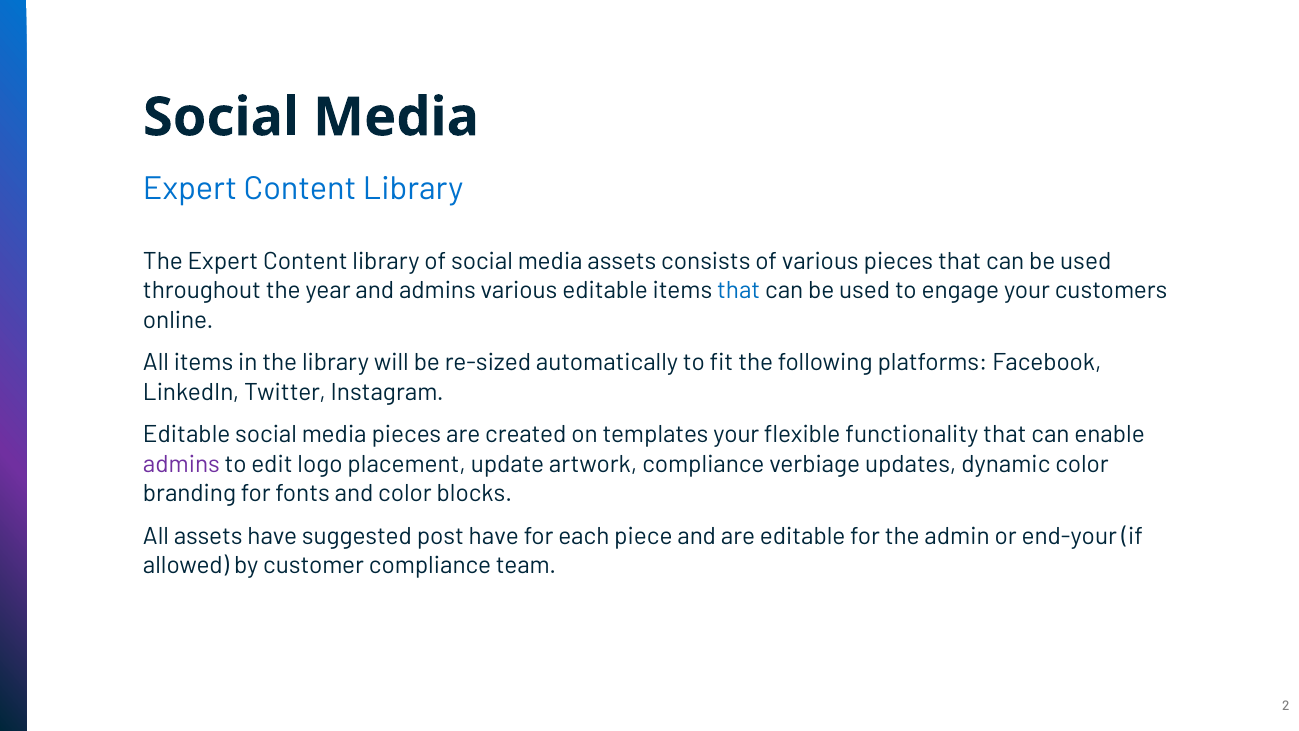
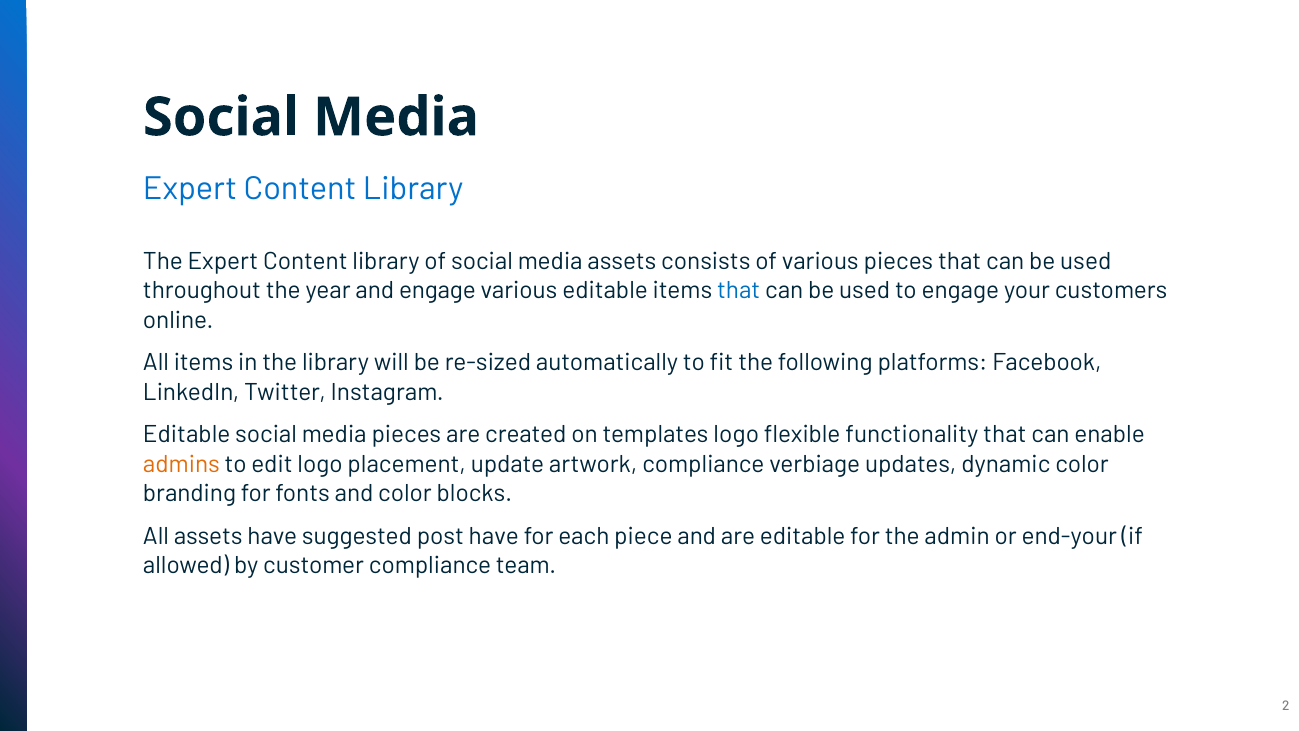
and admins: admins -> engage
templates your: your -> logo
admins at (181, 464) colour: purple -> orange
